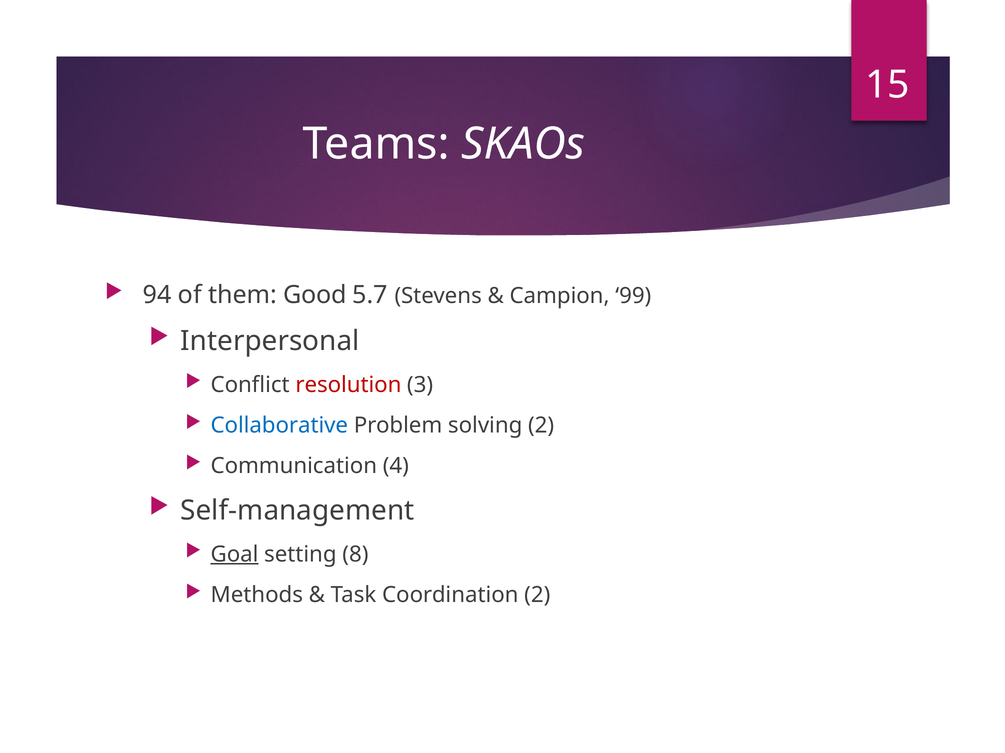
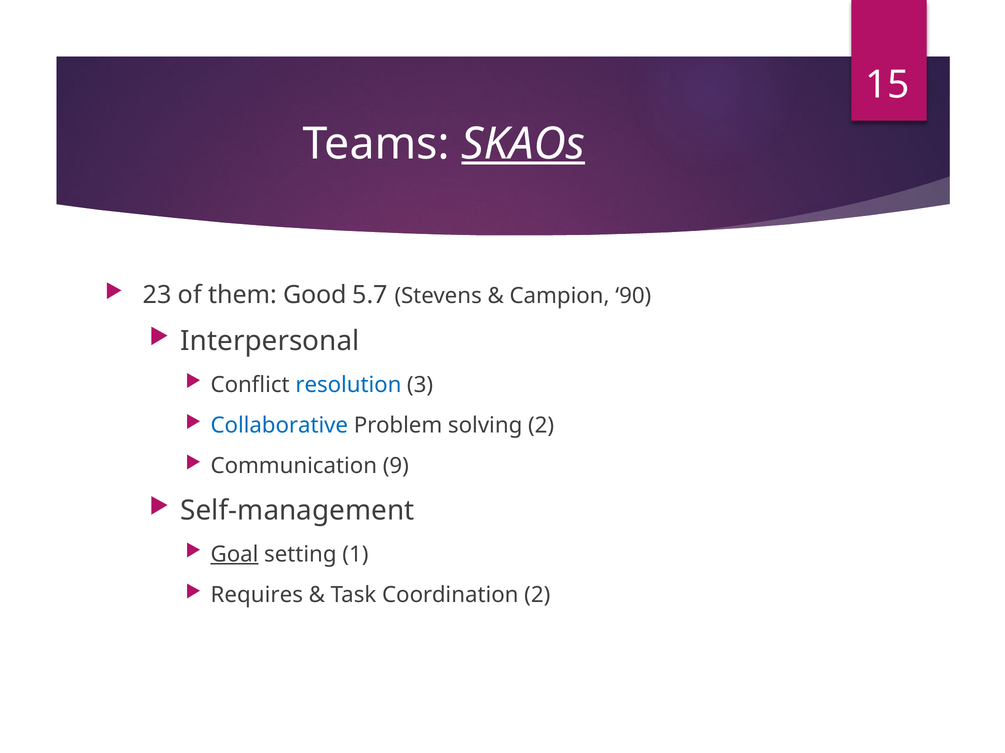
SKAOs underline: none -> present
94: 94 -> 23
99: 99 -> 90
resolution colour: red -> blue
4: 4 -> 9
8: 8 -> 1
Methods: Methods -> Requires
